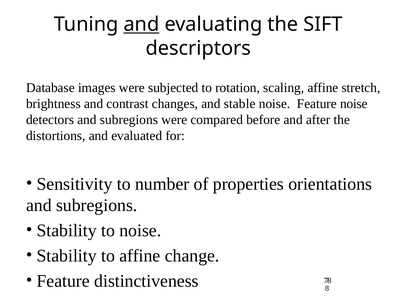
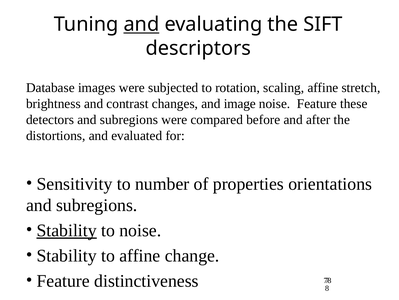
stable: stable -> image
Feature noise: noise -> these
Stability at (67, 230) underline: none -> present
